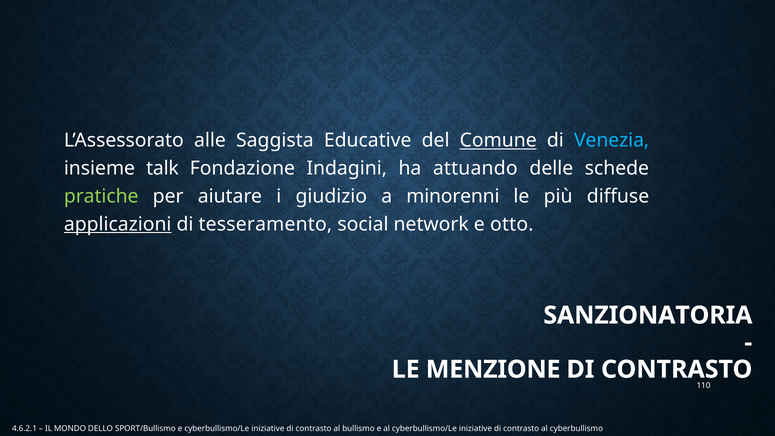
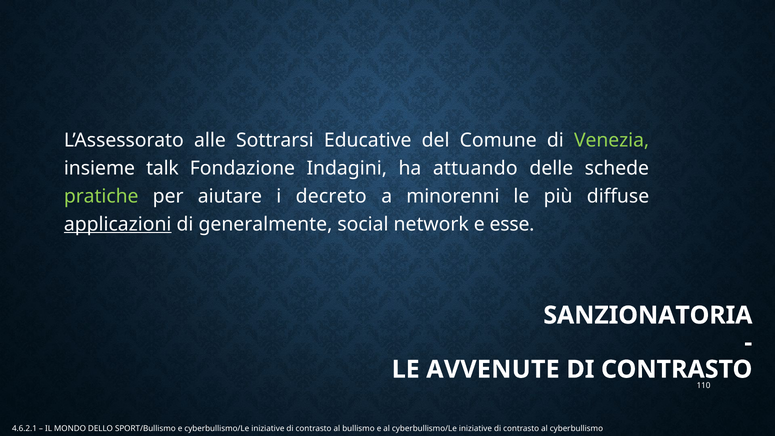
Saggista: Saggista -> Sottrarsi
Comune underline: present -> none
Venezia colour: light blue -> light green
giudizio: giudizio -> decreto
tesseramento: tesseramento -> generalmente
otto: otto -> esse
MENZIONE: MENZIONE -> AVVENUTE
